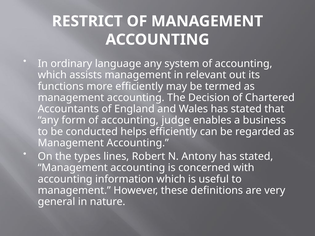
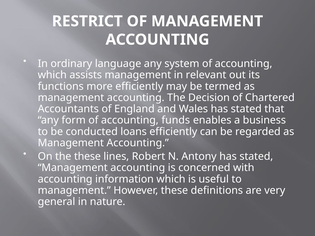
judge: judge -> funds
helps: helps -> loans
the types: types -> these
